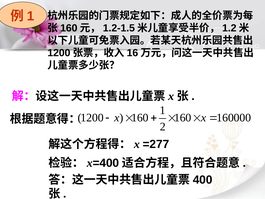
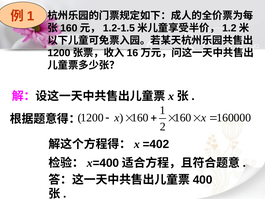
=277: =277 -> =402
